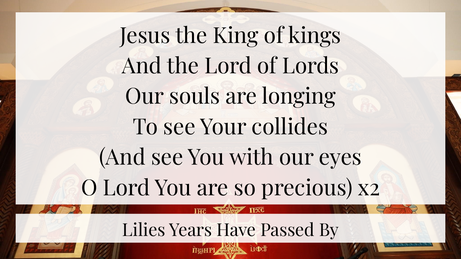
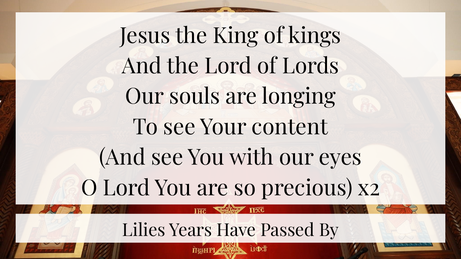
collides: collides -> content
